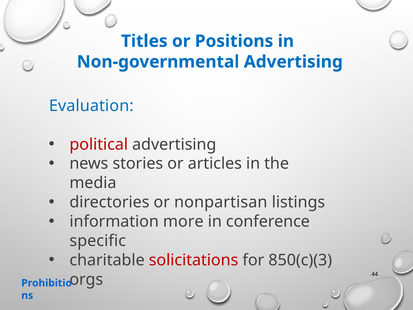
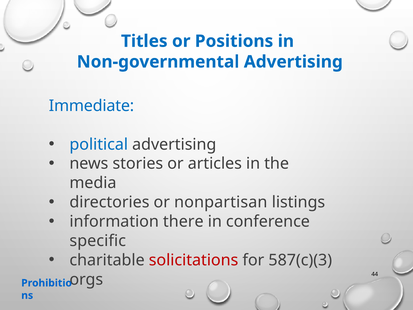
Evaluation: Evaluation -> Immediate
political colour: red -> blue
more: more -> there
850(c)(3: 850(c)(3 -> 587(c)(3
